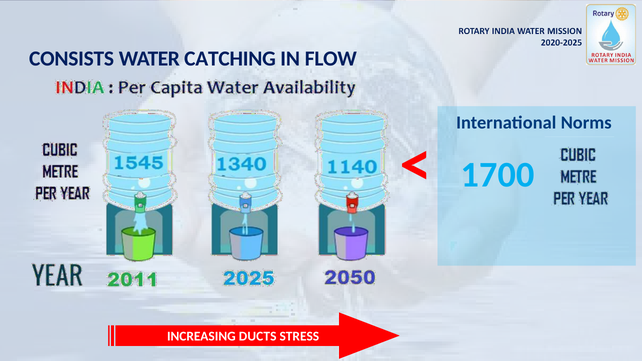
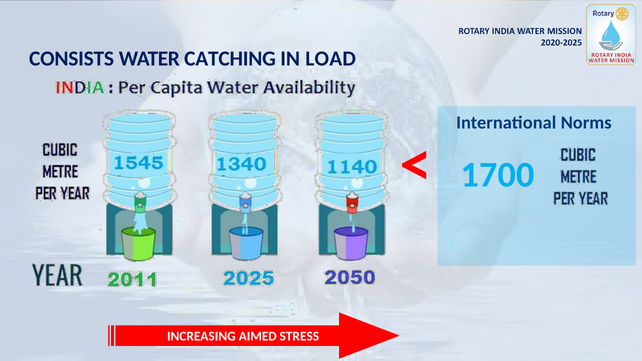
FLOW: FLOW -> LOAD
DUCTS: DUCTS -> AIMED
